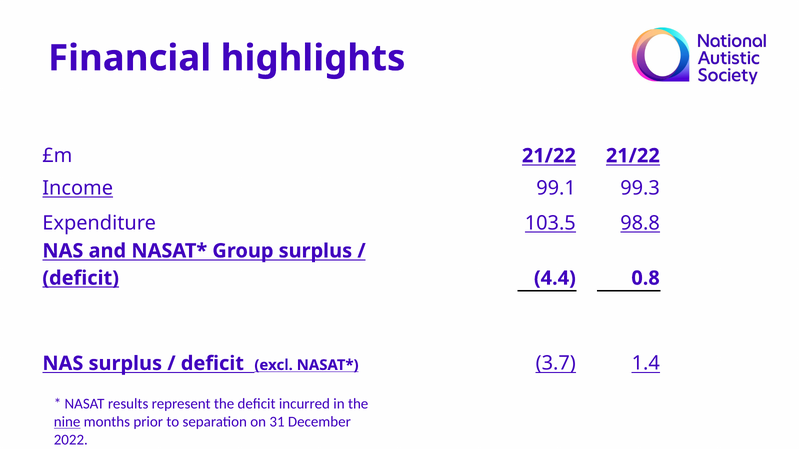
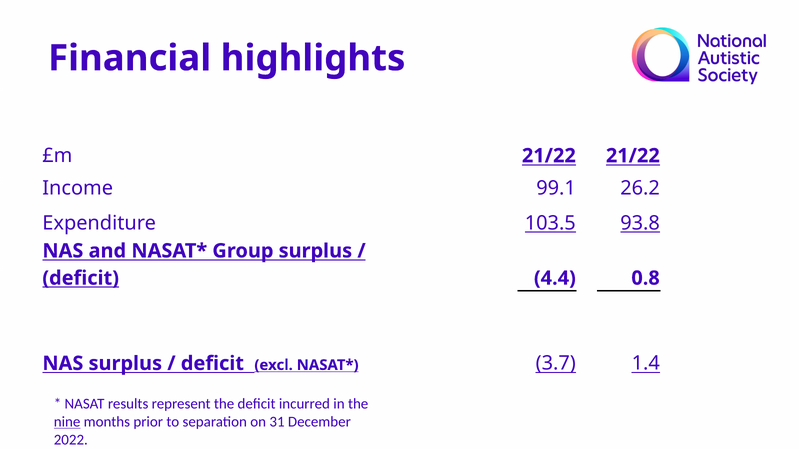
Income underline: present -> none
99.3: 99.3 -> 26.2
98.8: 98.8 -> 93.8
